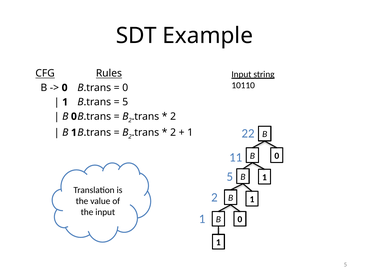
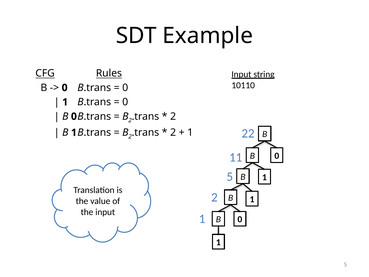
5 at (125, 102): 5 -> 0
